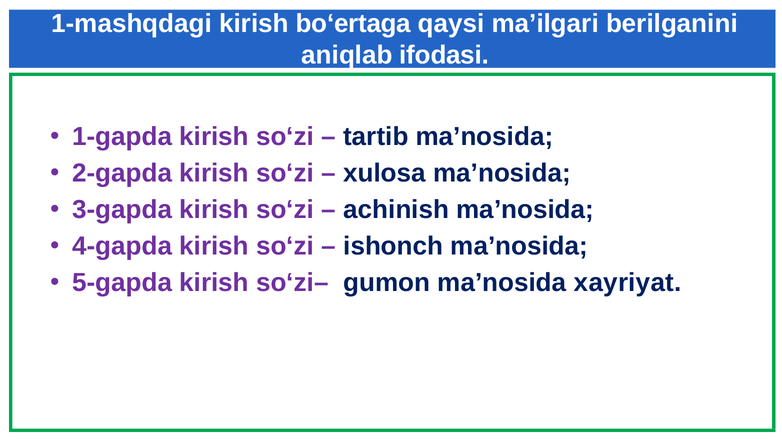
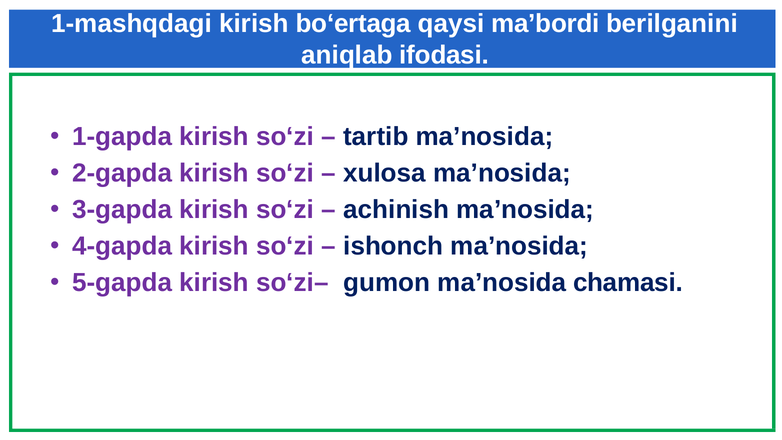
ma’ilgari: ma’ilgari -> ma’bordi
xayriyat: xayriyat -> chamasi
